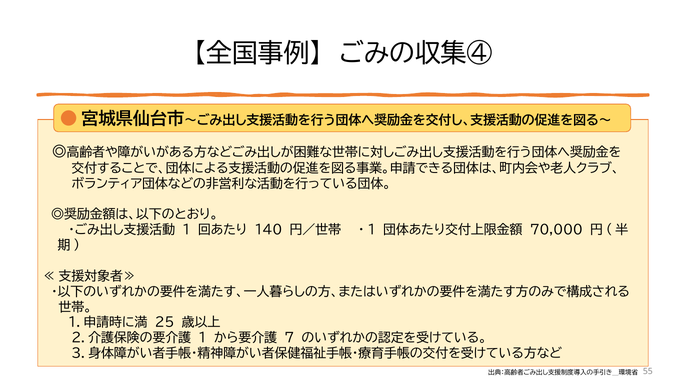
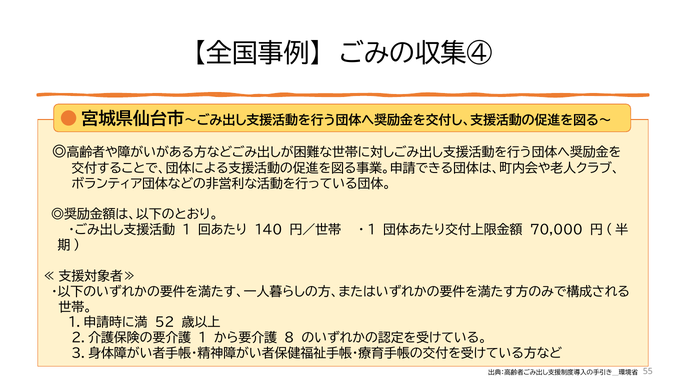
25: 25 -> 52
7: 7 -> 8
